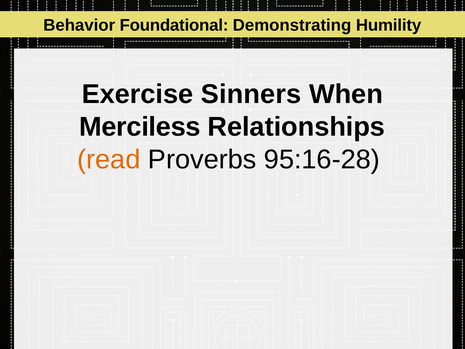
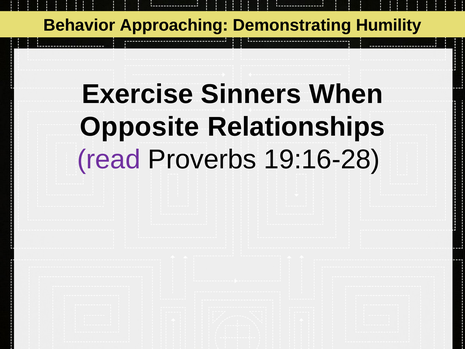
Foundational: Foundational -> Approaching
Merciless: Merciless -> Opposite
read colour: orange -> purple
95:16-28: 95:16-28 -> 19:16-28
